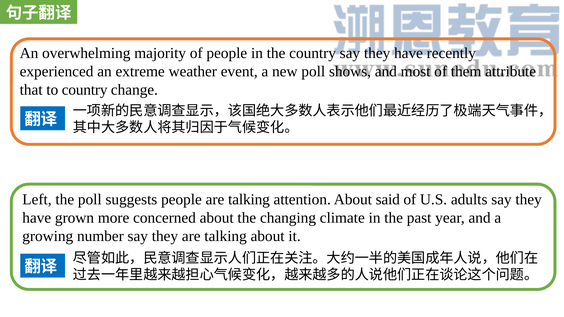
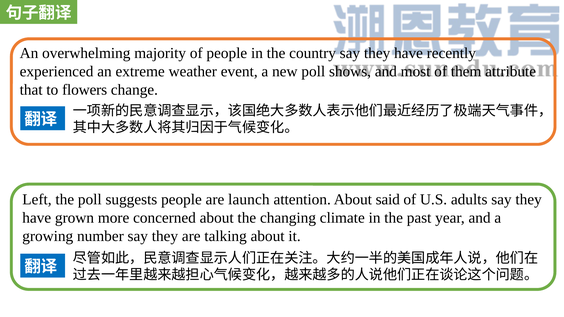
to country: country -> flowers
people are talking: talking -> launch
